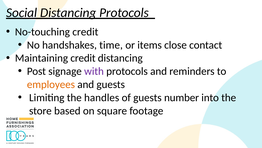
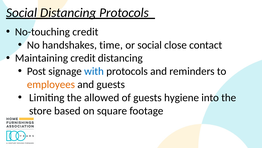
or items: items -> social
with colour: purple -> blue
handles: handles -> allowed
number: number -> hygiene
